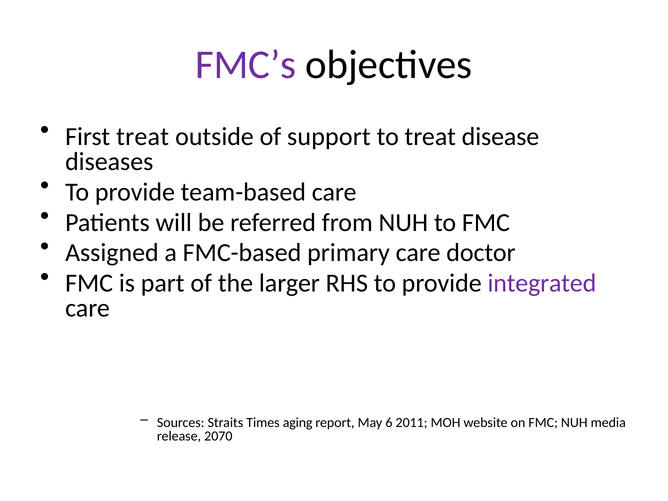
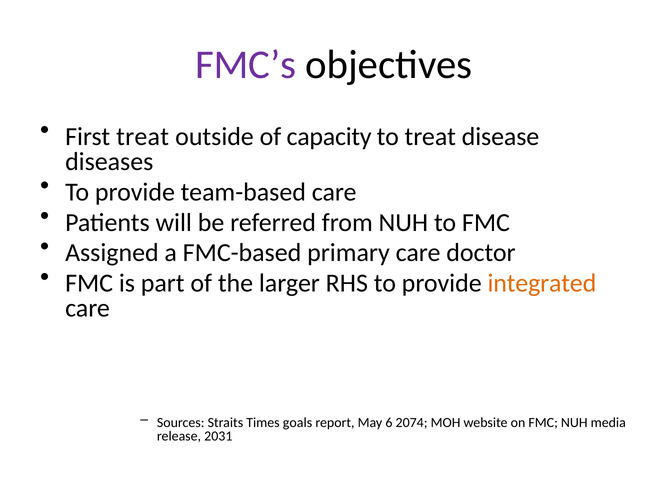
support: support -> capacity
integrated colour: purple -> orange
aging: aging -> goals
2011: 2011 -> 2074
2070: 2070 -> 2031
